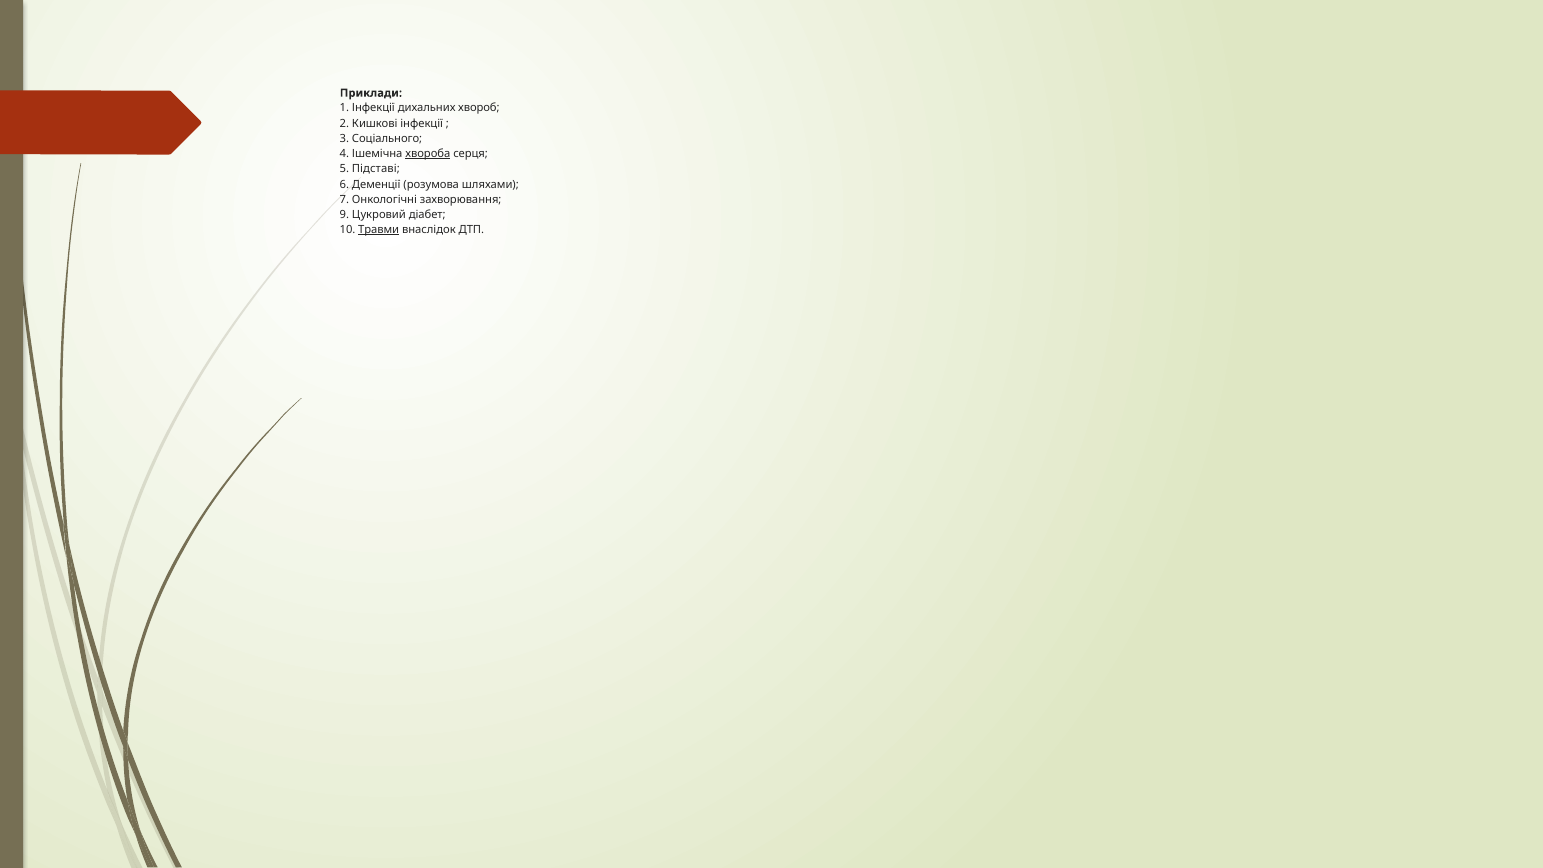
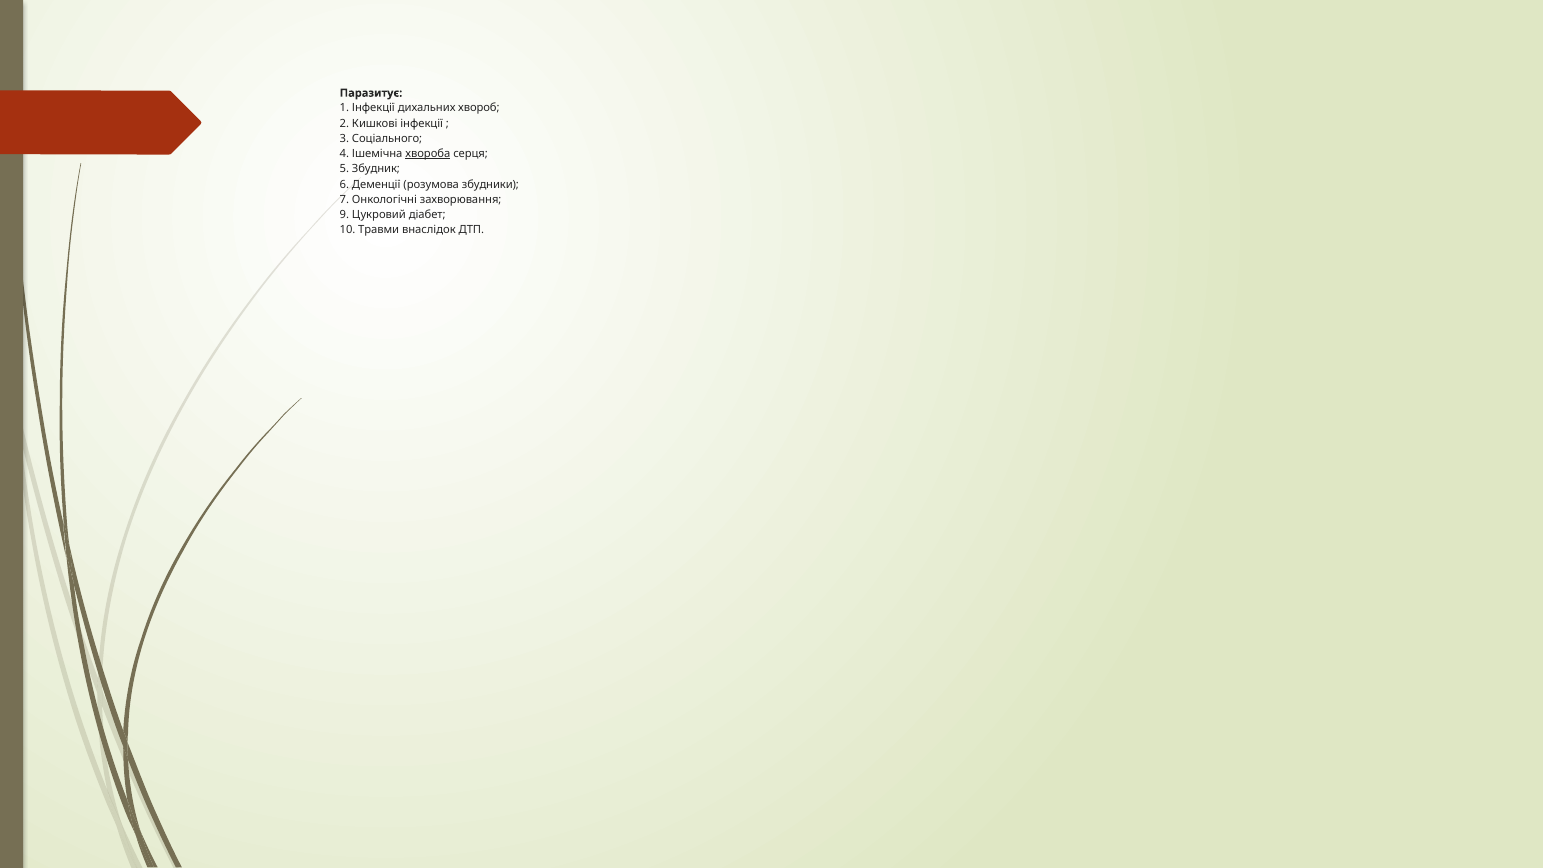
Приклади: Приклади -> Паразитує
Підставі: Підставі -> Збудник
шляхами: шляхами -> збудники
Травми underline: present -> none
